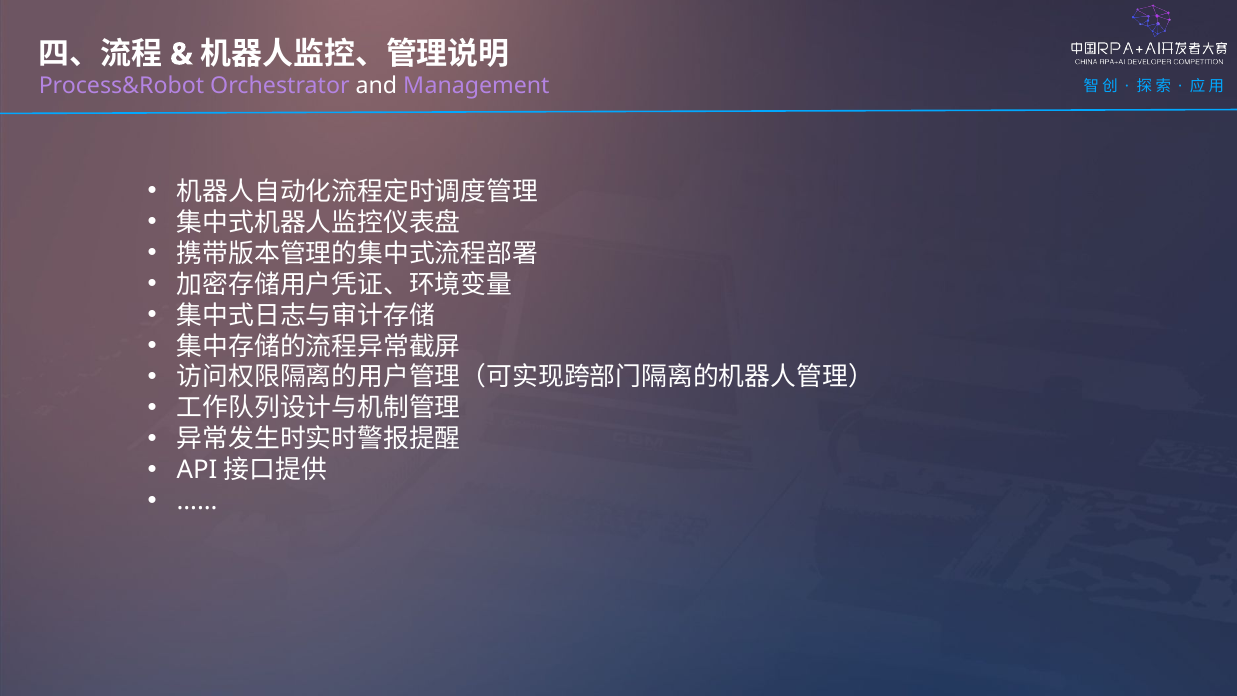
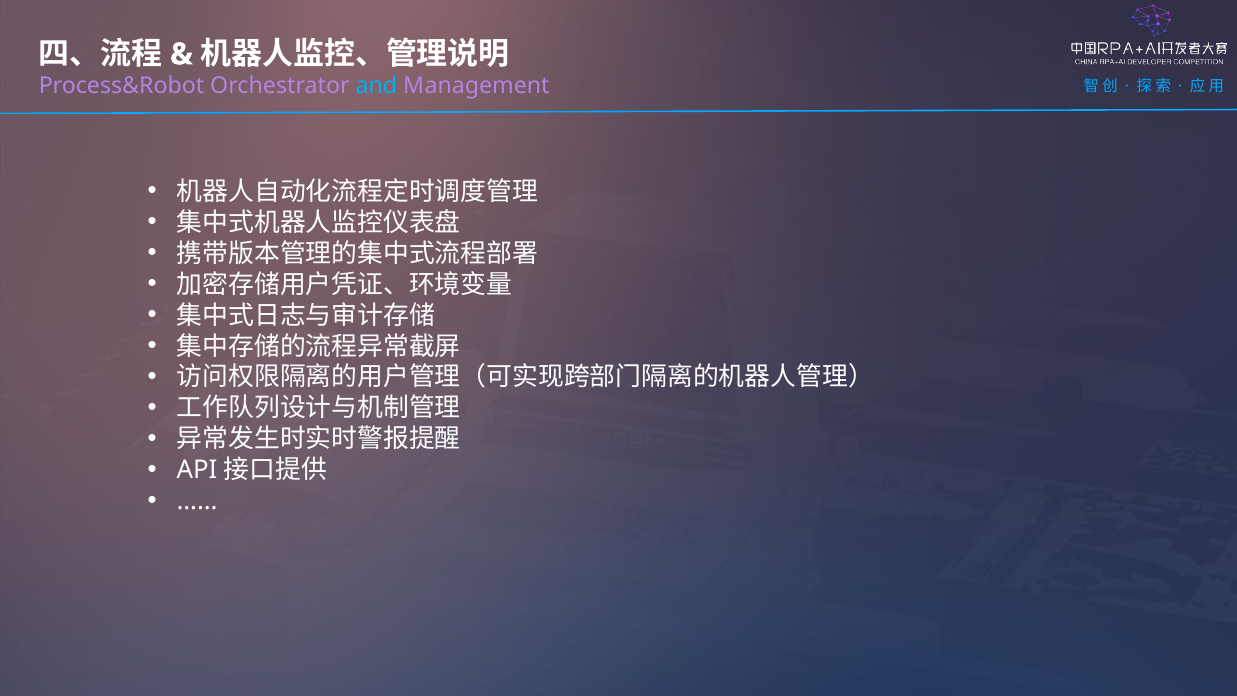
and colour: white -> light blue
